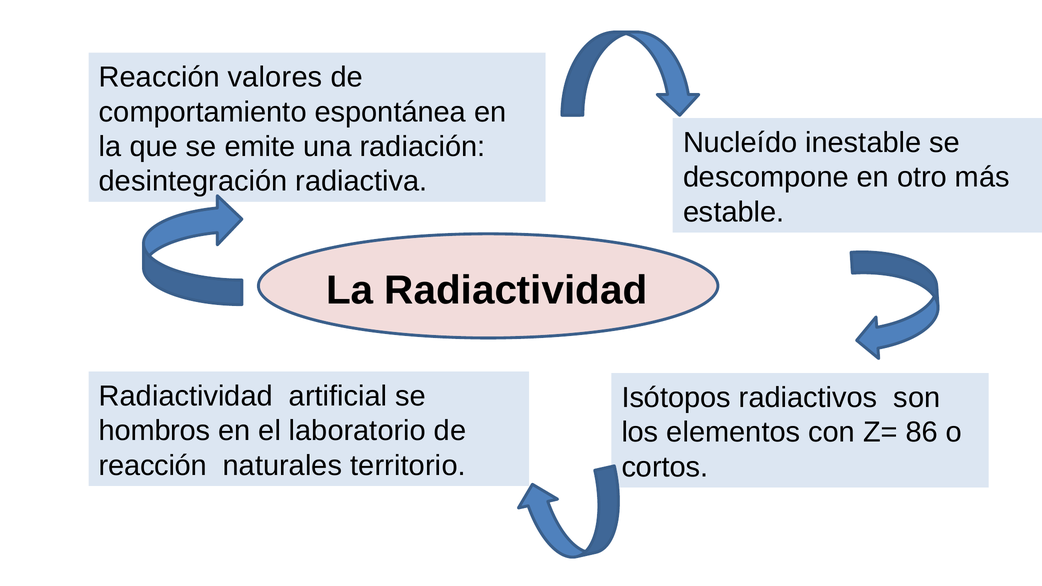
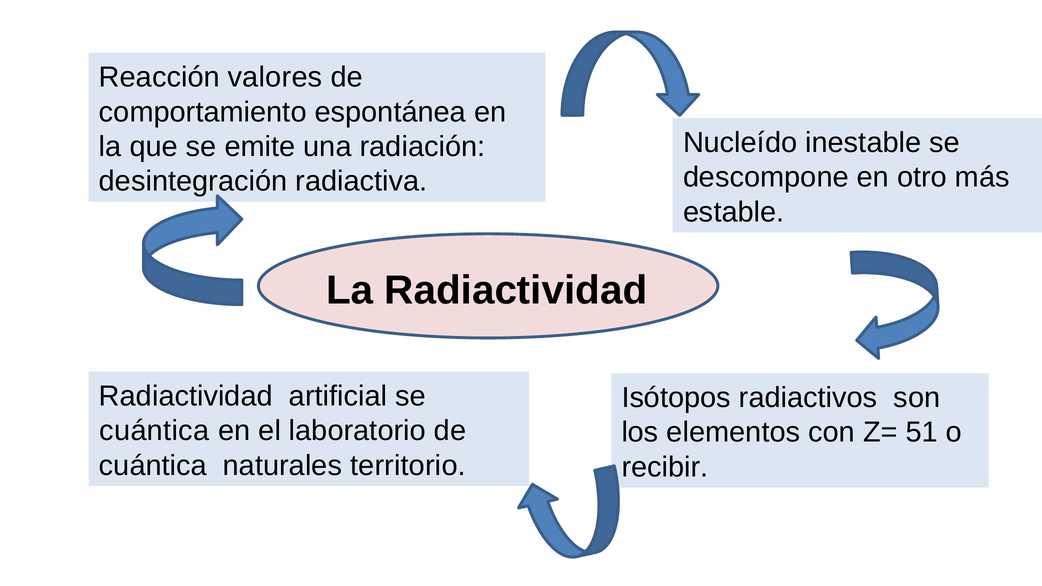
hombros at (155, 431): hombros -> cuántica
86: 86 -> 51
reacción at (153, 466): reacción -> cuántica
cortos: cortos -> recibir
